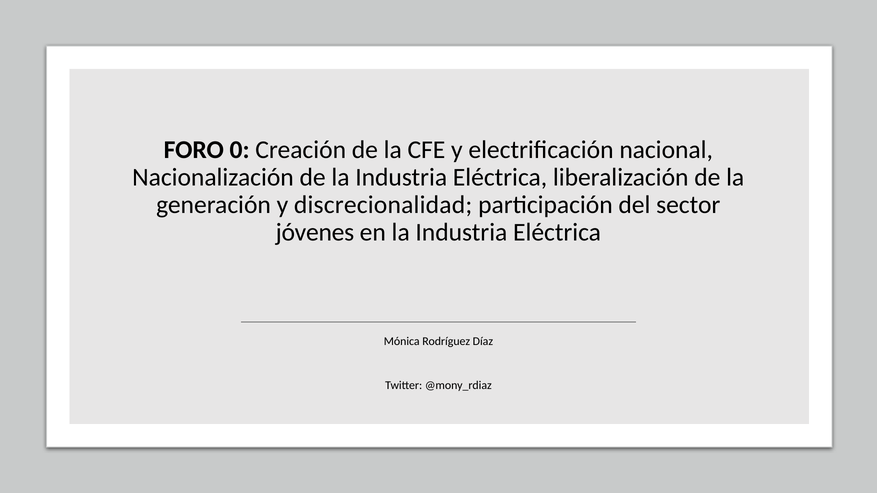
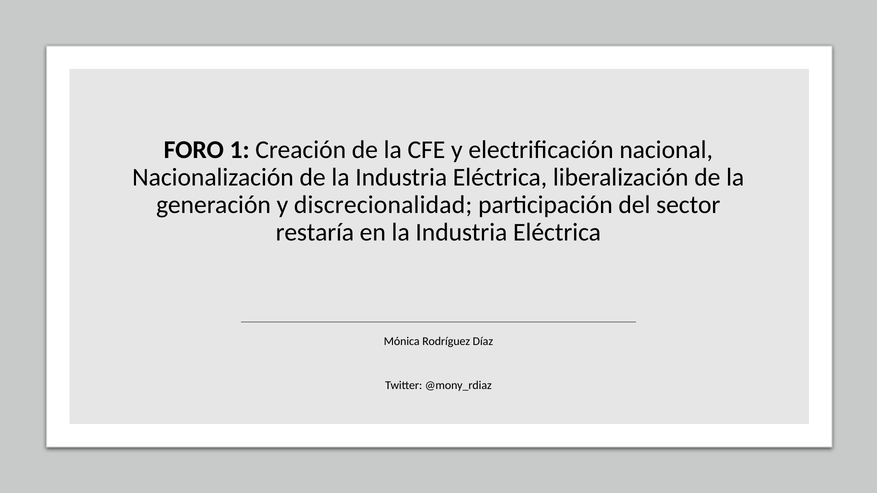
0: 0 -> 1
jóvenes: jóvenes -> restaría
